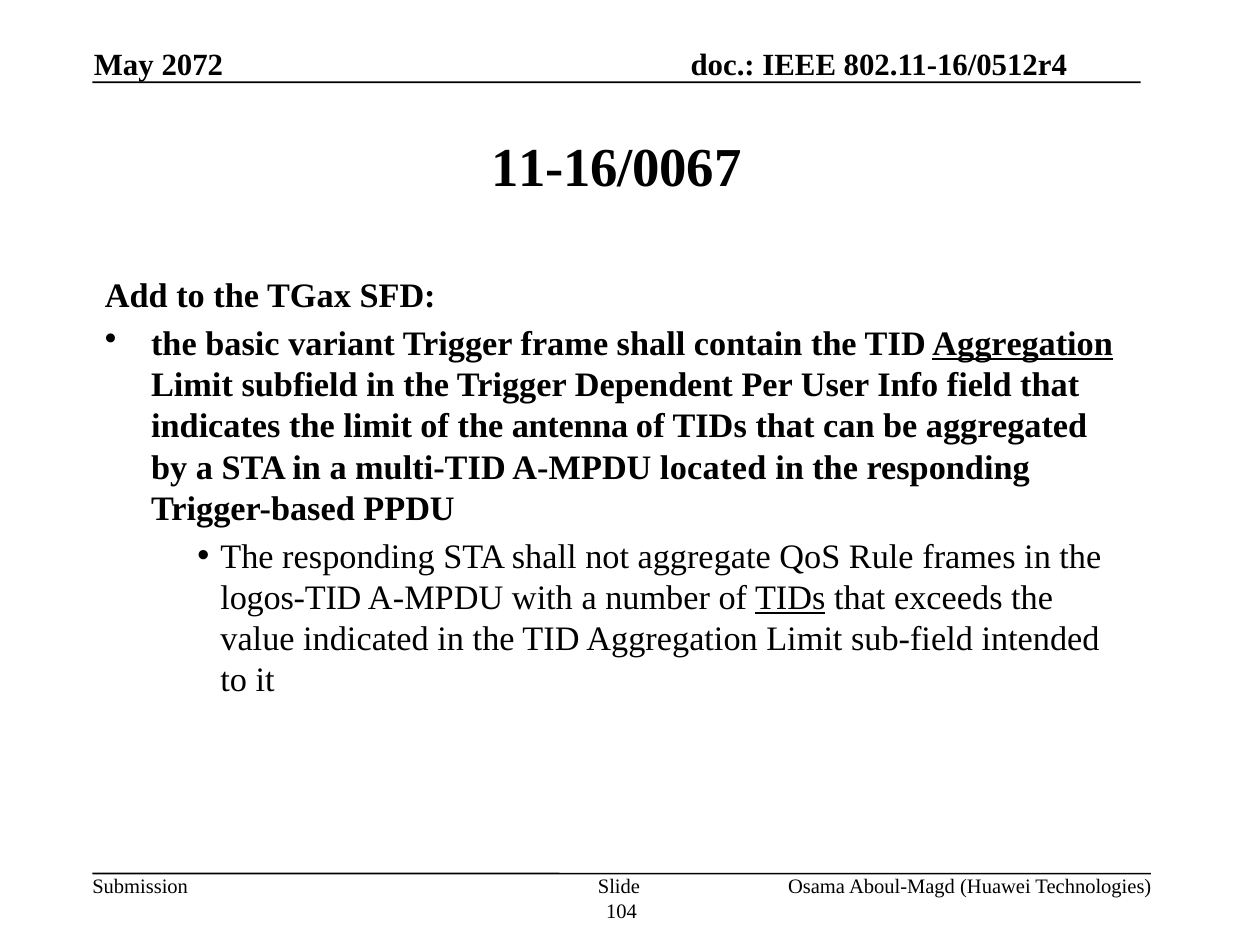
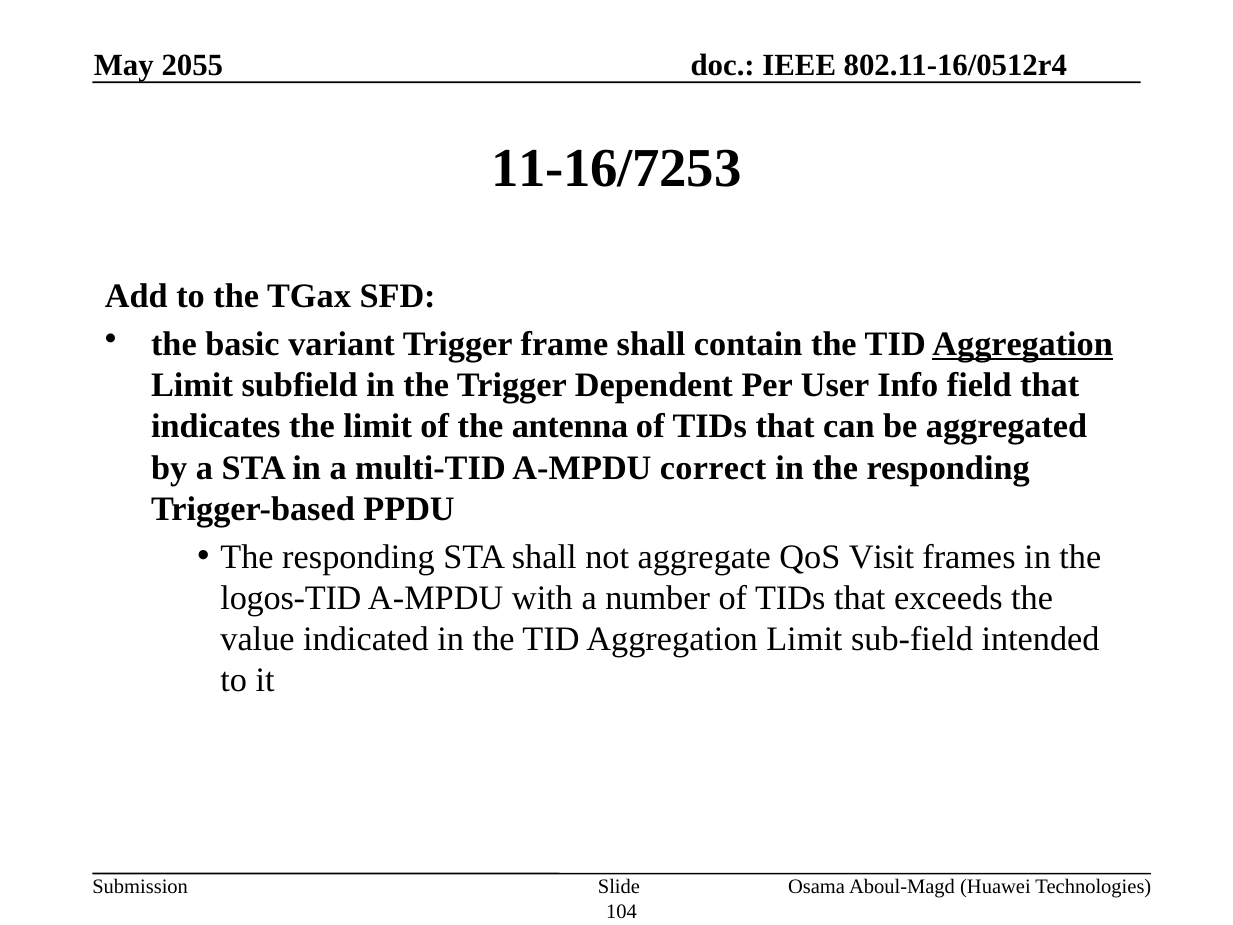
2072: 2072 -> 2055
11-16/0067: 11-16/0067 -> 11-16/7253
located: located -> correct
Rule: Rule -> Visit
TIDs at (790, 598) underline: present -> none
